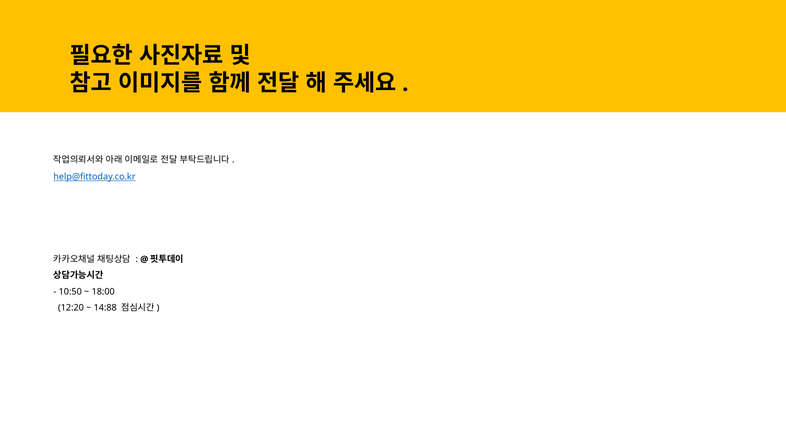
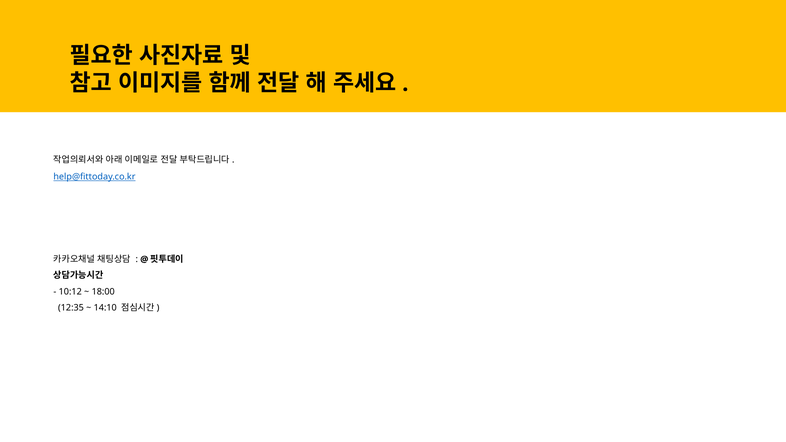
10:50: 10:50 -> 10:12
12:20: 12:20 -> 12:35
14:88: 14:88 -> 14:10
